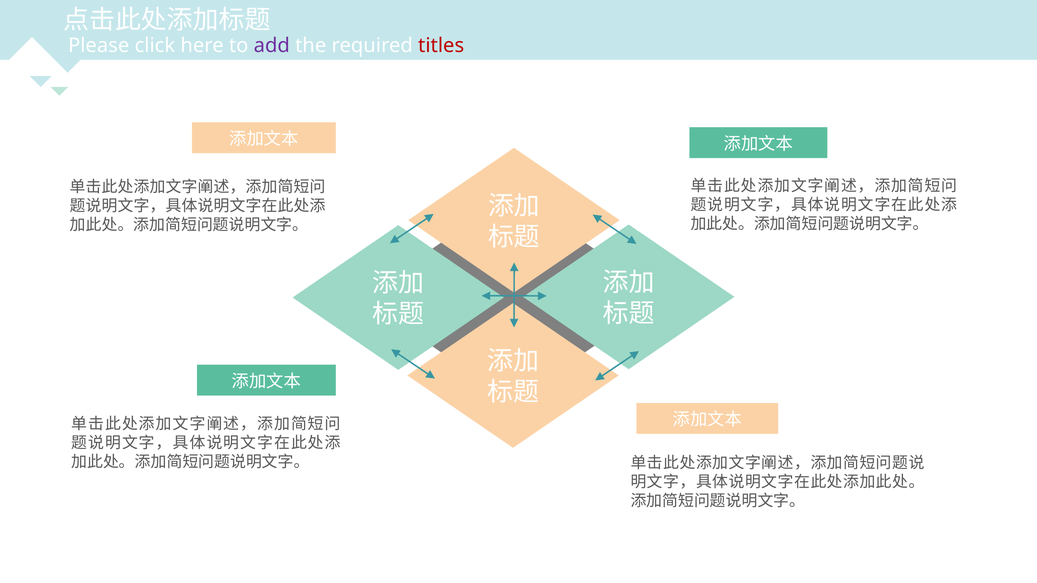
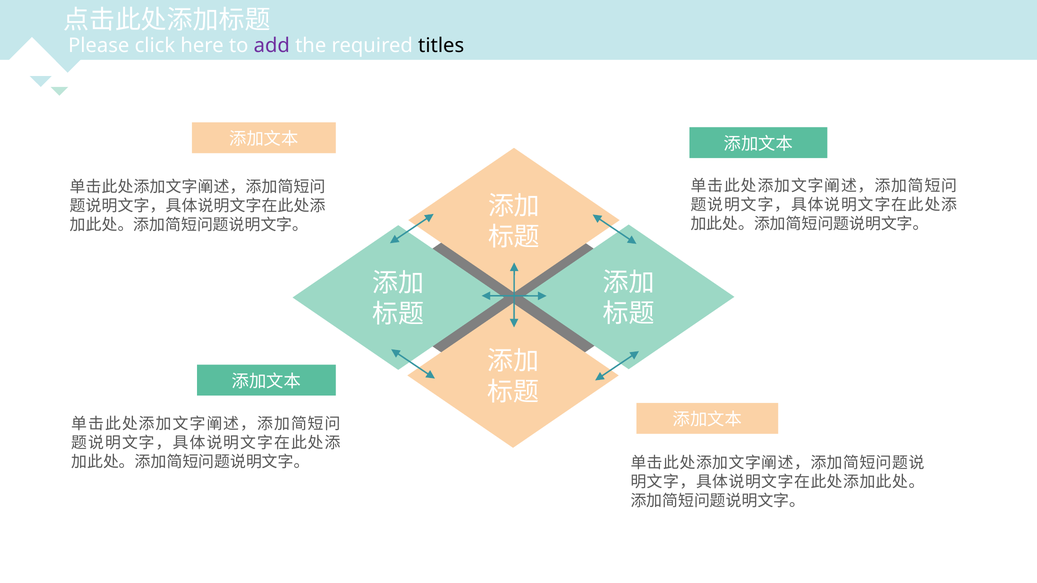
titles colour: red -> black
